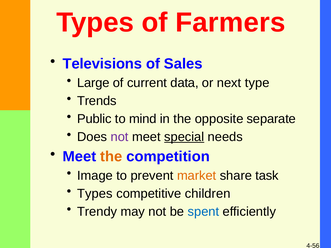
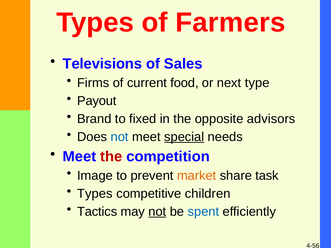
Large: Large -> Firms
data: data -> food
Trends: Trends -> Payout
Public: Public -> Brand
mind: mind -> fixed
separate: separate -> advisors
not at (120, 137) colour: purple -> blue
the at (111, 157) colour: orange -> red
Trendy: Trendy -> Tactics
not at (157, 212) underline: none -> present
